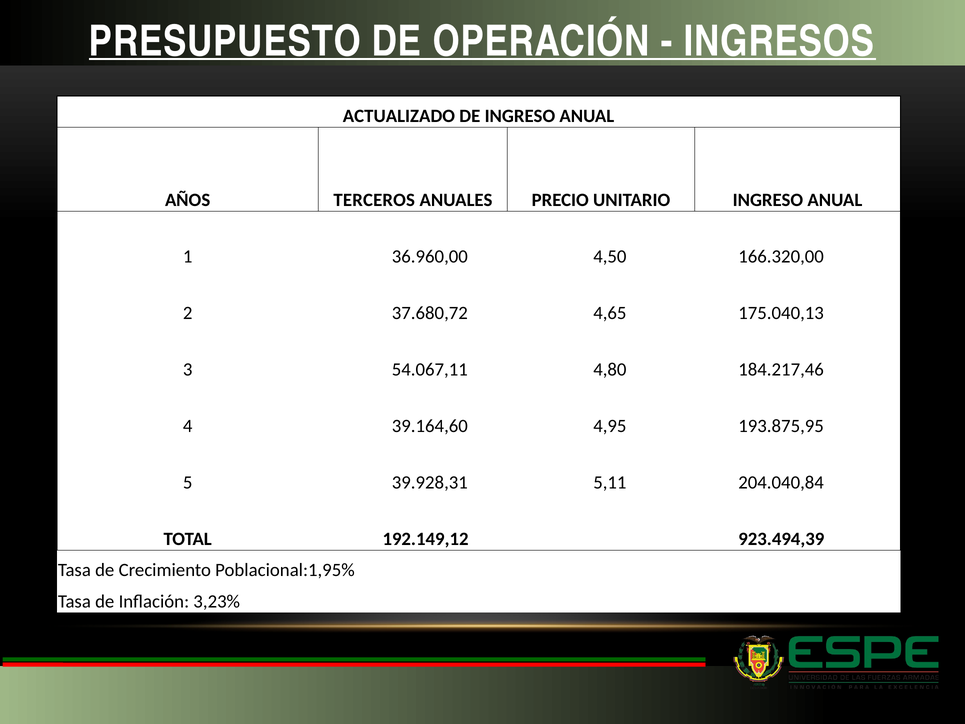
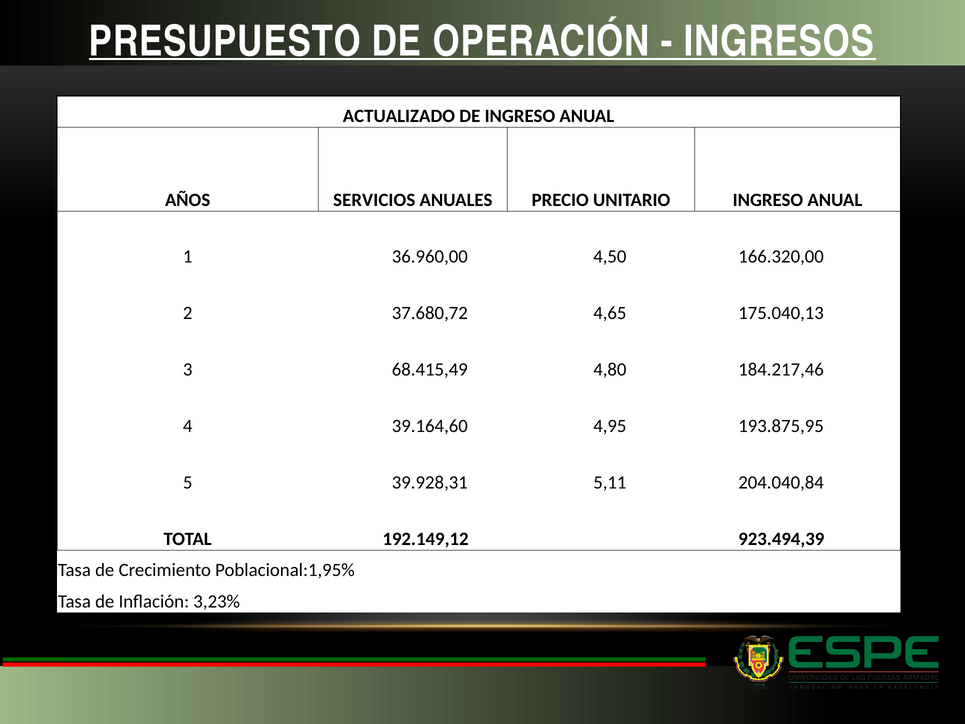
TERCEROS: TERCEROS -> SERVICIOS
54.067,11: 54.067,11 -> 68.415,49
